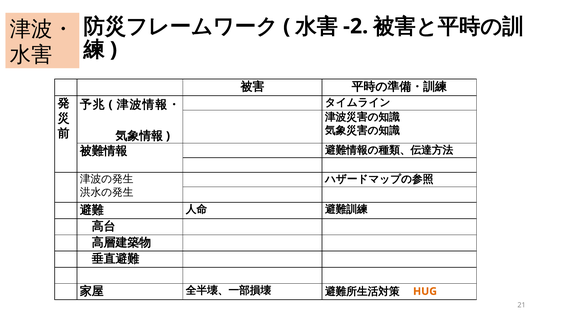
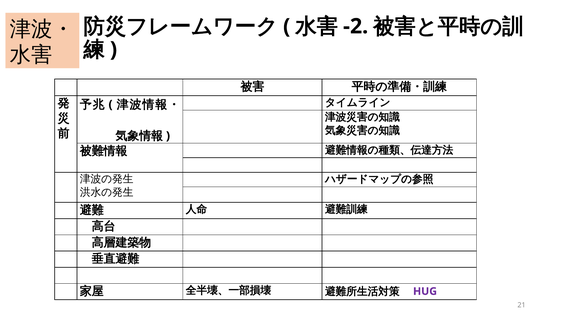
HUG colour: orange -> purple
